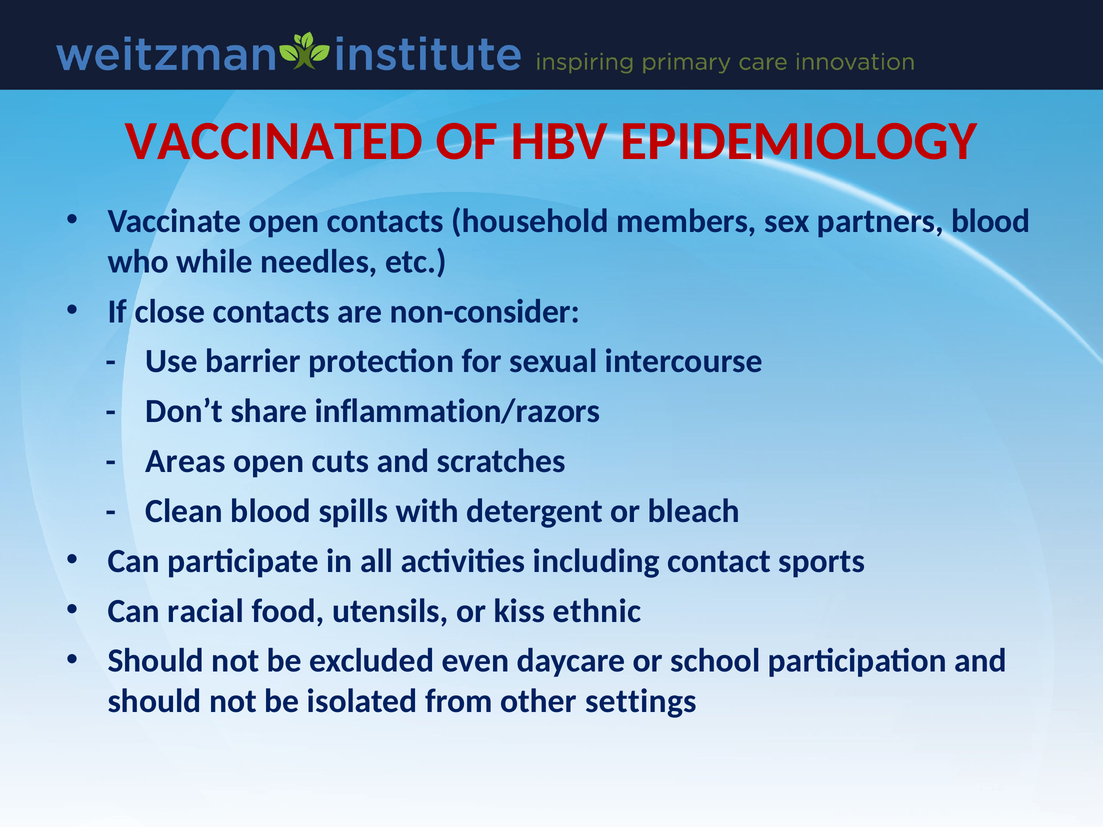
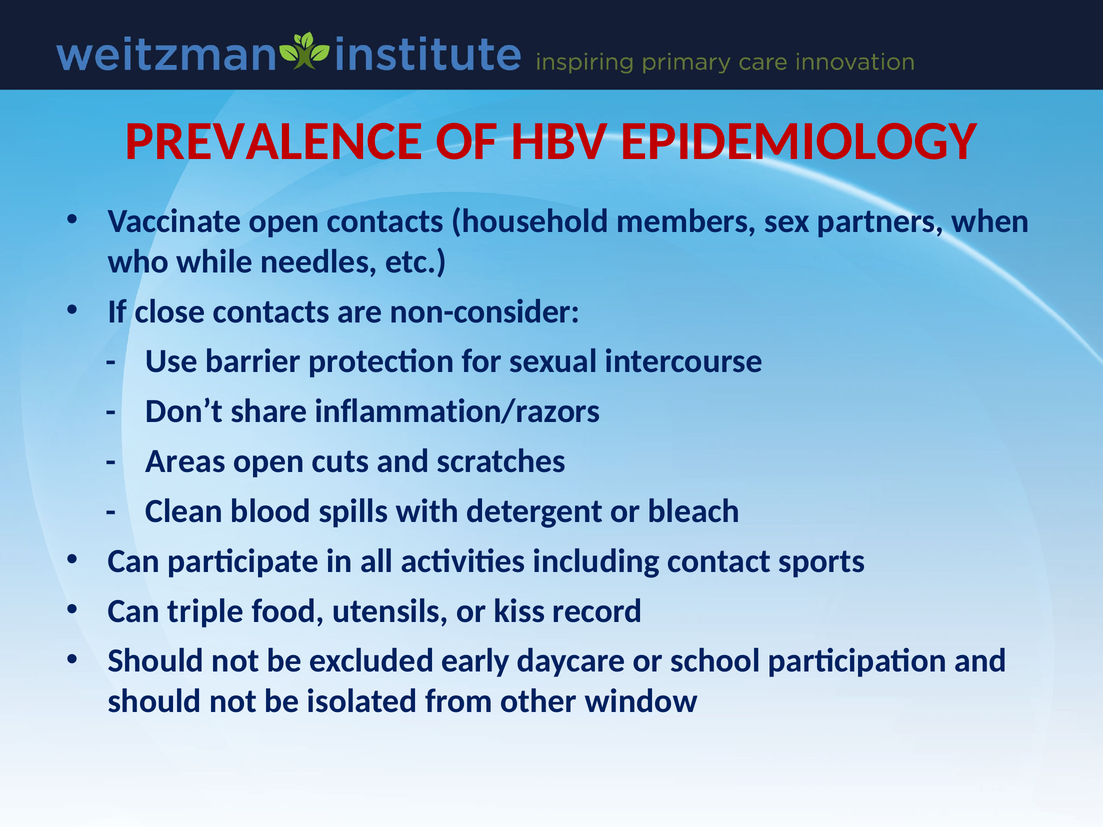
VACCINATED: VACCINATED -> PREVALENCE
partners blood: blood -> when
racial: racial -> triple
ethnic: ethnic -> record
even: even -> early
settings: settings -> window
